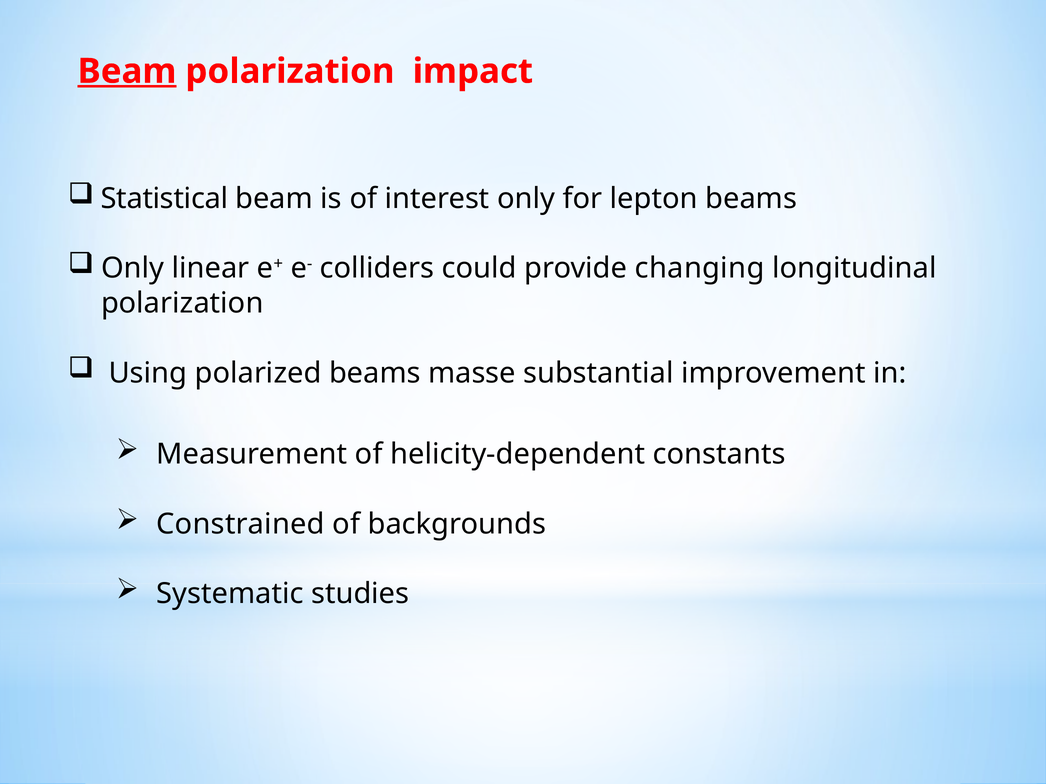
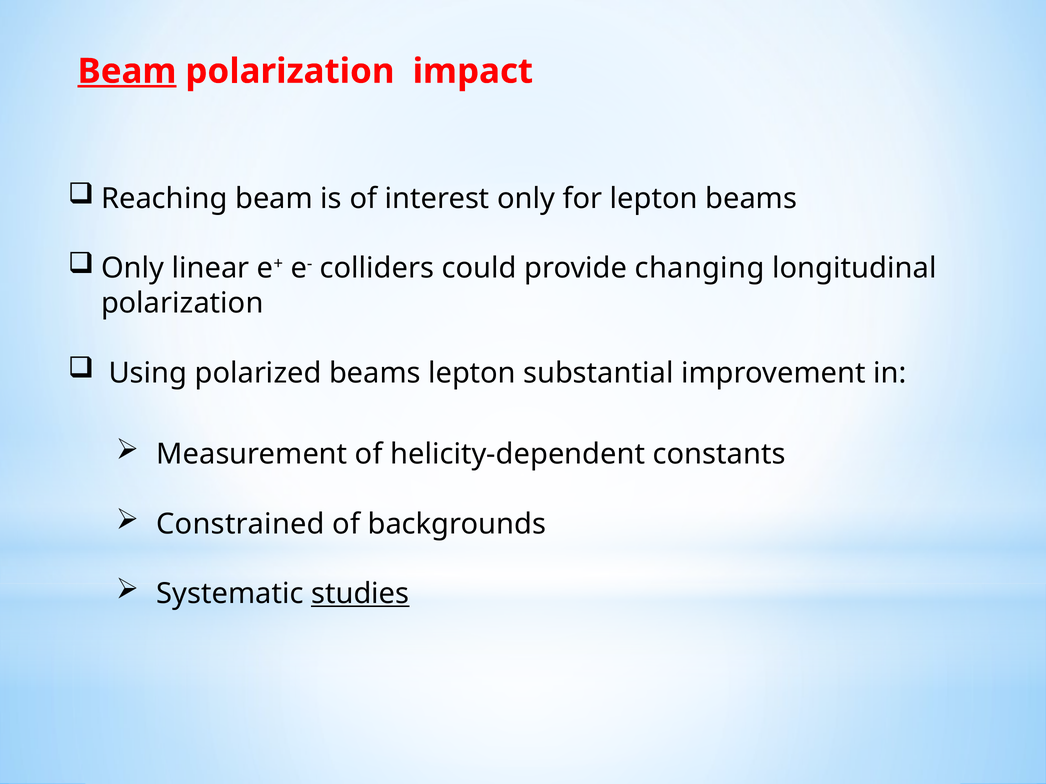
Statistical: Statistical -> Reaching
beams masse: masse -> lepton
studies underline: none -> present
